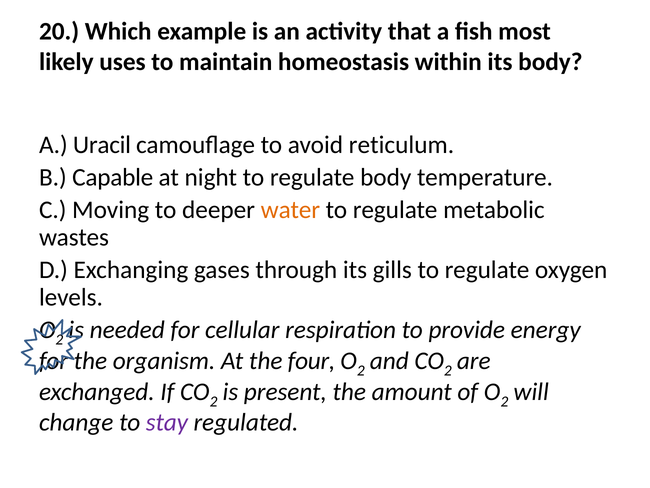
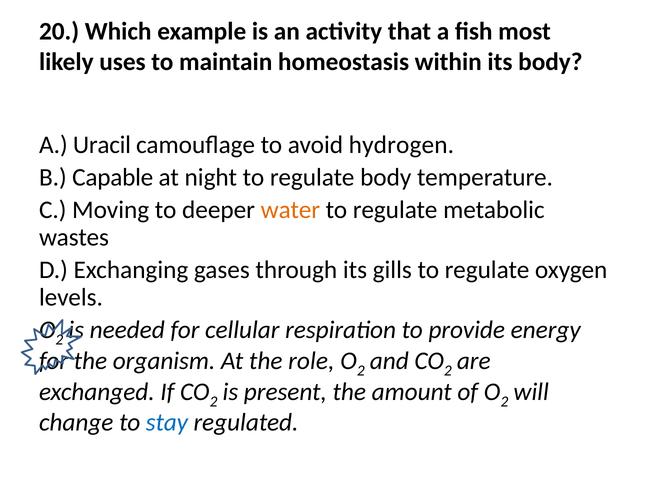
reticulum: reticulum -> hydrogen
four: four -> role
stay colour: purple -> blue
